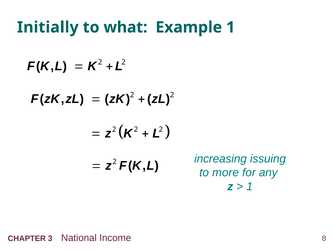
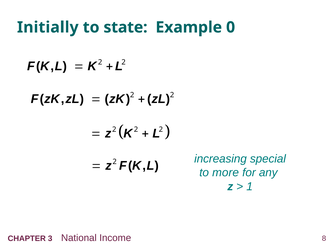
what: what -> state
Example 1: 1 -> 0
issuing: issuing -> special
